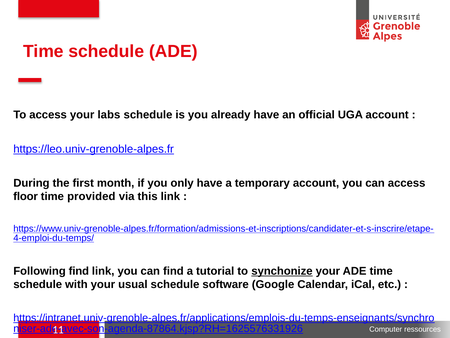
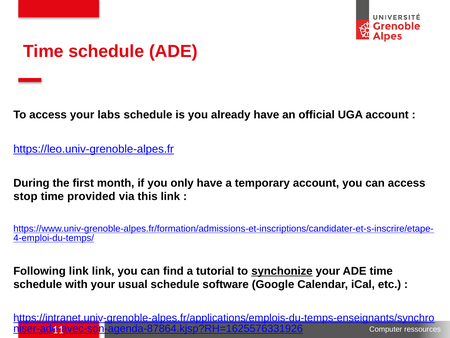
floor: floor -> stop
Following find: find -> link
